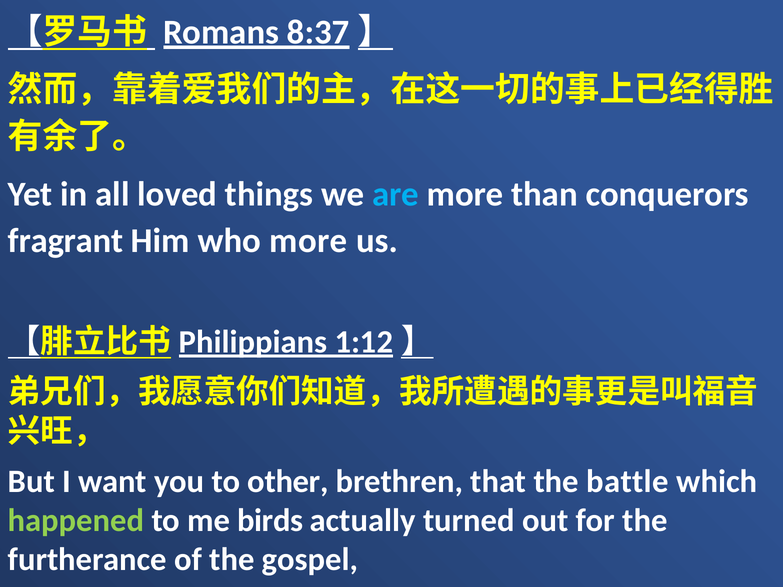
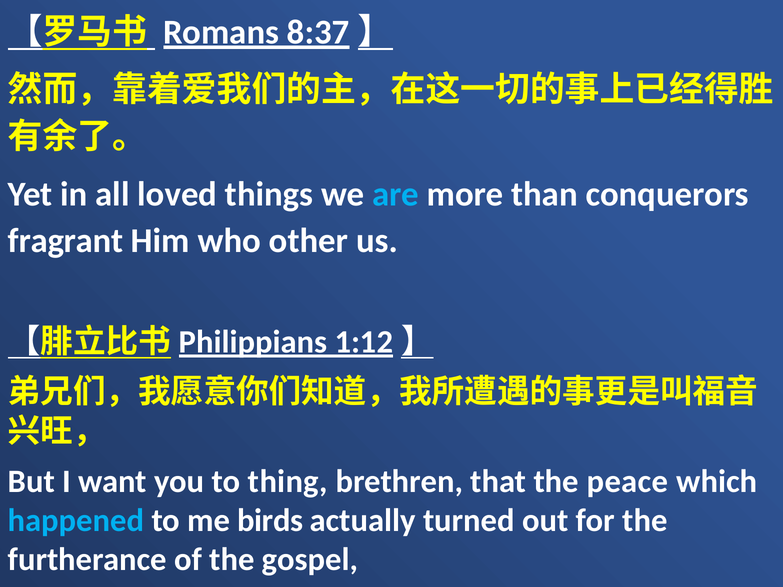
who more: more -> other
other: other -> thing
battle: battle -> peace
happened colour: light green -> light blue
